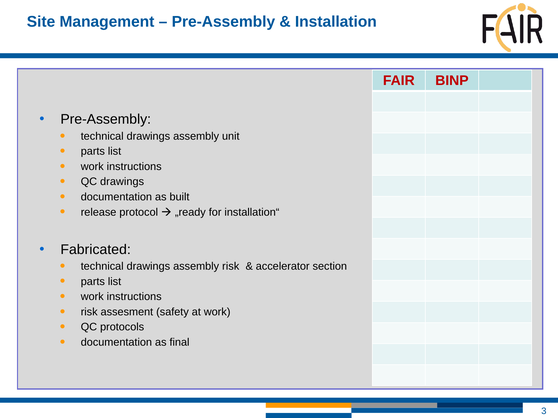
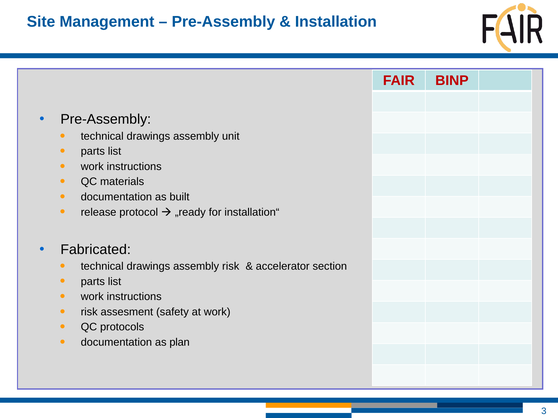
QC drawings: drawings -> materials
final: final -> plan
